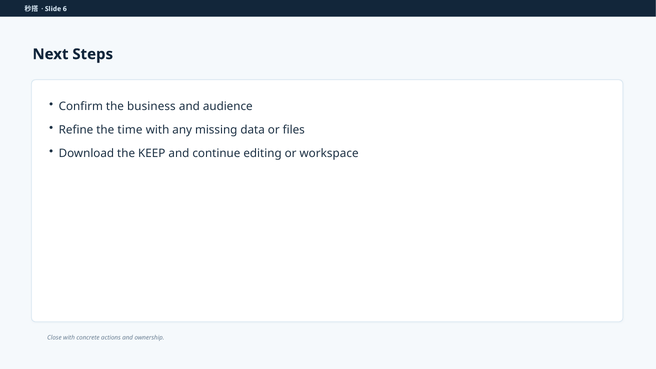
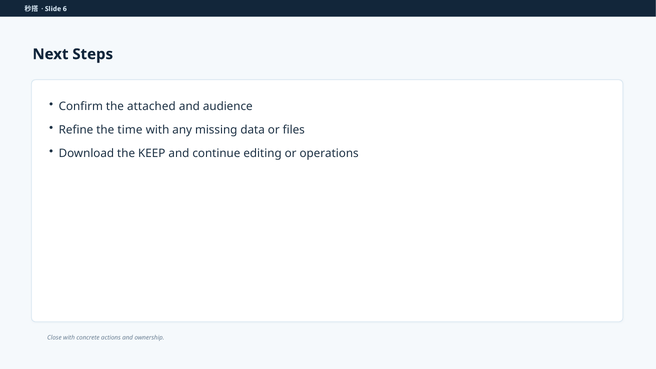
business: business -> attached
workspace: workspace -> operations
